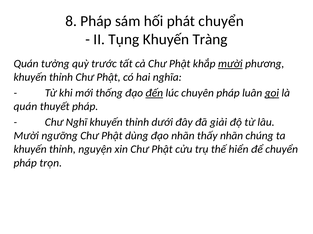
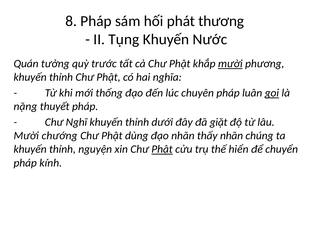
phát chuyển: chuyển -> thương
Tràng: Tràng -> Nước
đến underline: present -> none
quán at (25, 107): quán -> nặng
giải: giải -> giặt
ngưỡng: ngưỡng -> chướng
Phật at (162, 150) underline: none -> present
trọn: trọn -> kính
